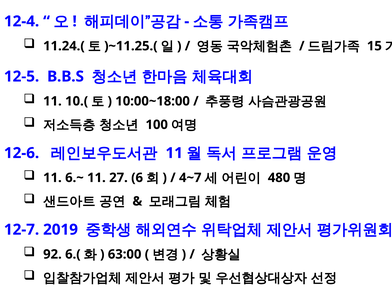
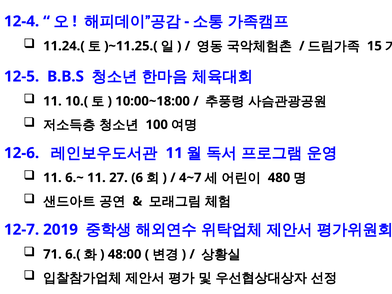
92: 92 -> 71
63:00: 63:00 -> 48:00
